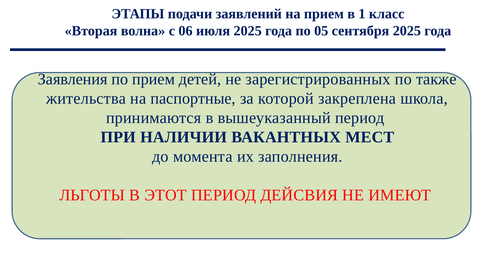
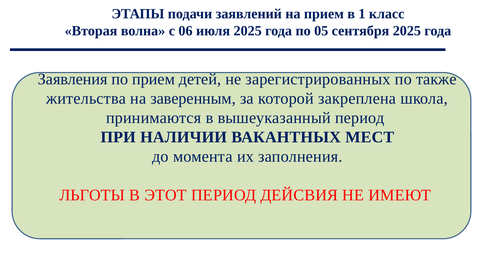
паспортные: паспортные -> заверенным
